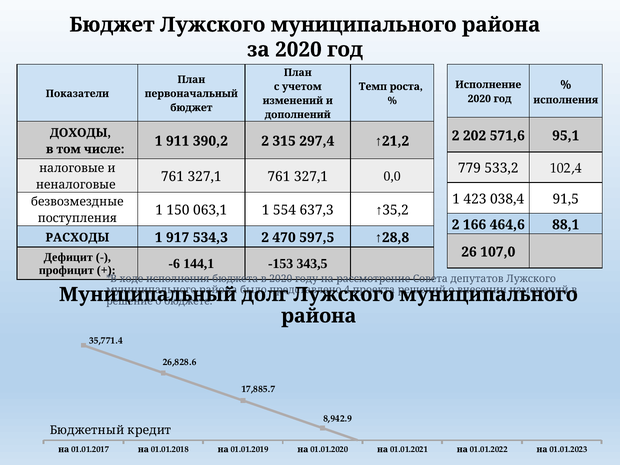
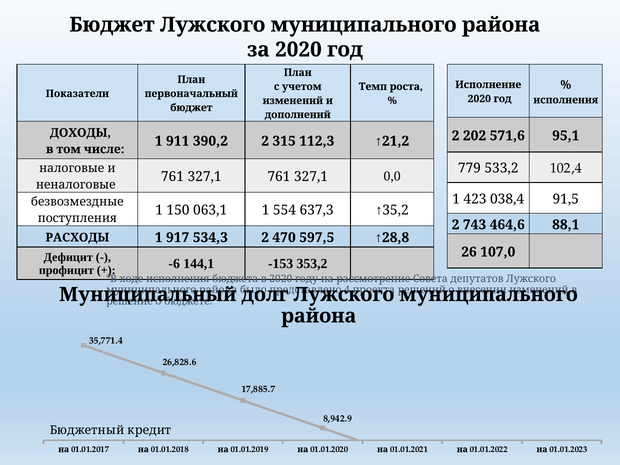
297,4: 297,4 -> 112,3
166: 166 -> 743
343,5: 343,5 -> 353,2
